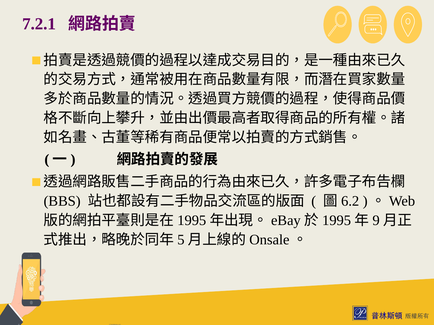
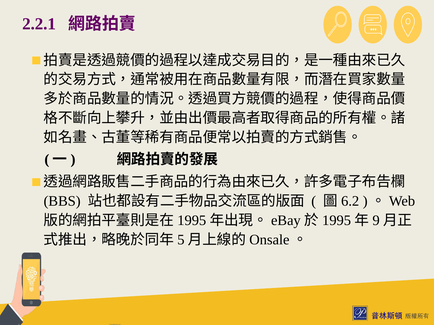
7.2.1: 7.2.1 -> 2.2.1
